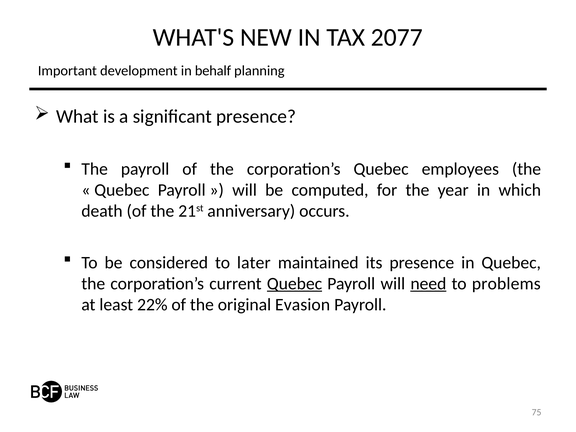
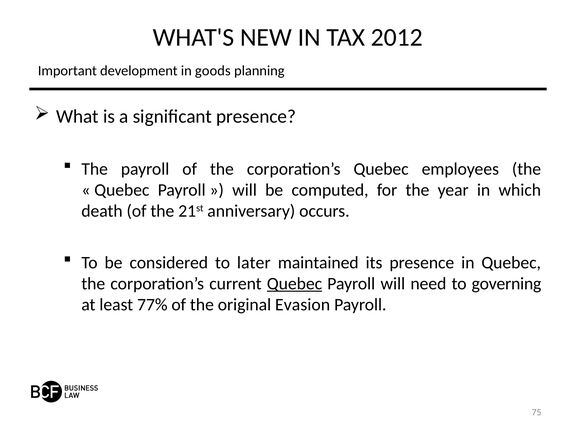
2077: 2077 -> 2012
behalf: behalf -> goods
need underline: present -> none
problems: problems -> governing
22%: 22% -> 77%
